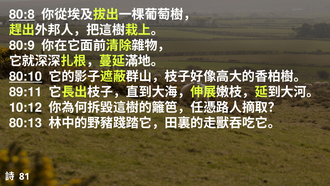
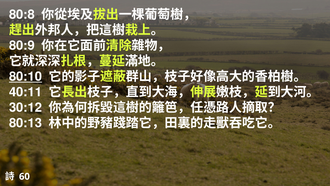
80:8 underline: present -> none
89:11: 89:11 -> 40:11
10:12: 10:12 -> 30:12
81: 81 -> 60
